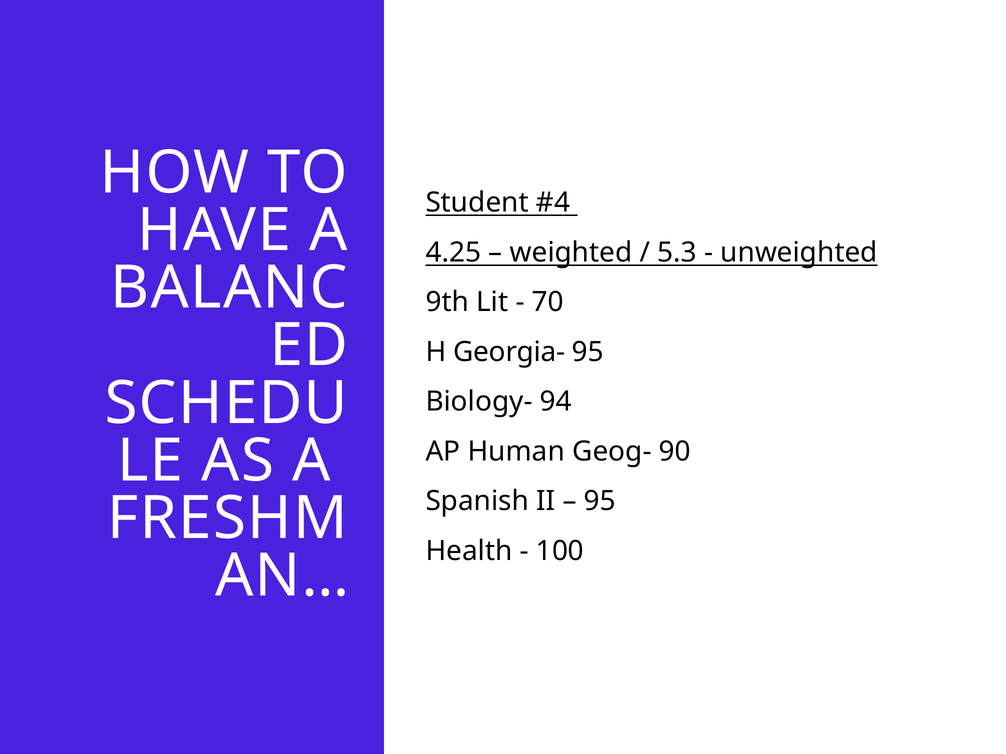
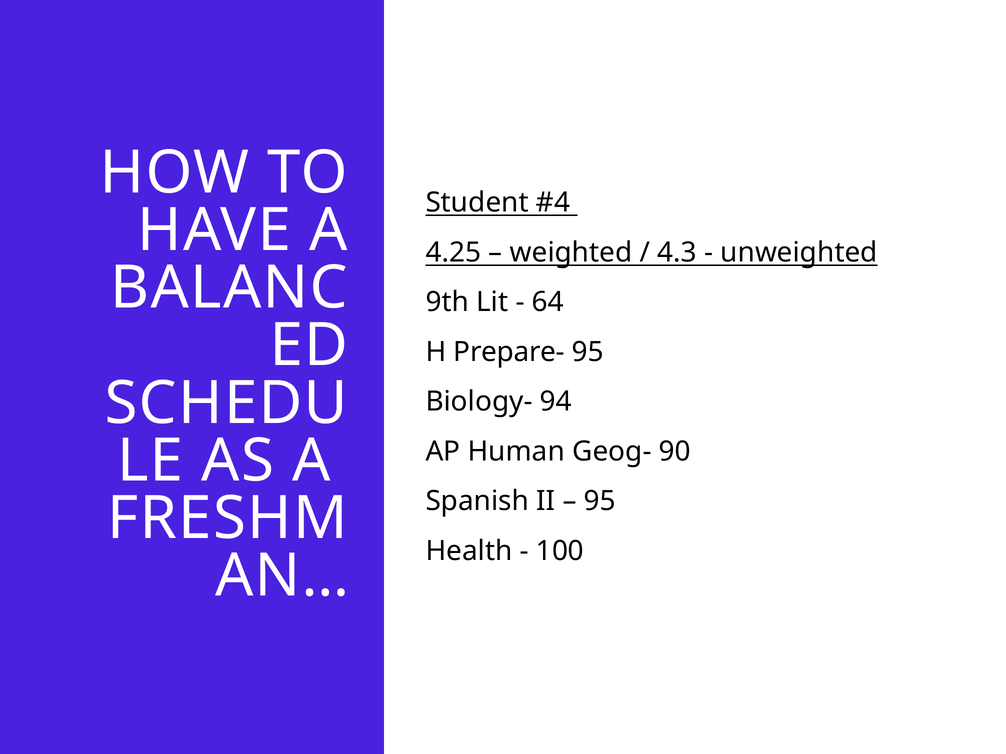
5.3: 5.3 -> 4.3
70: 70 -> 64
Georgia-: Georgia- -> Prepare-
